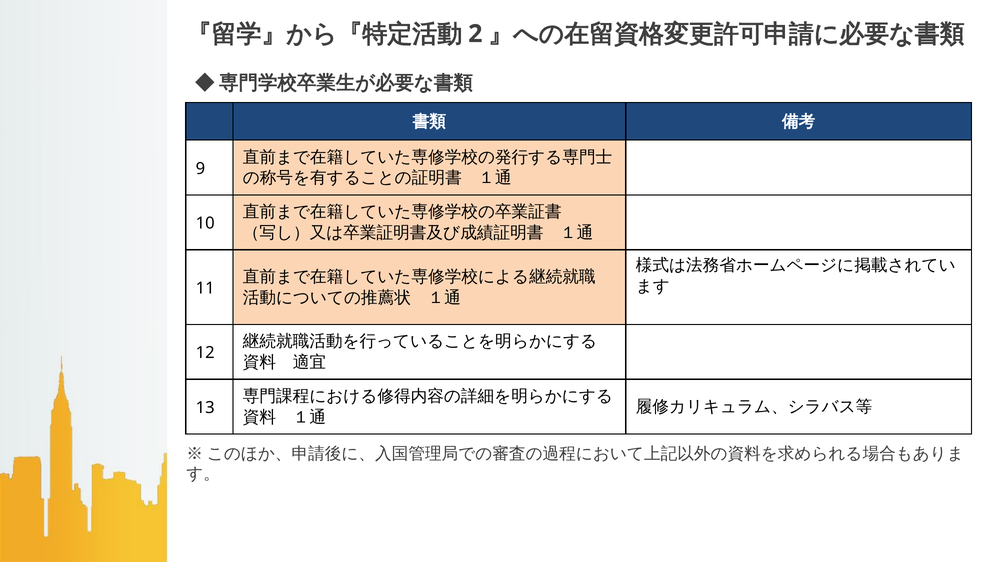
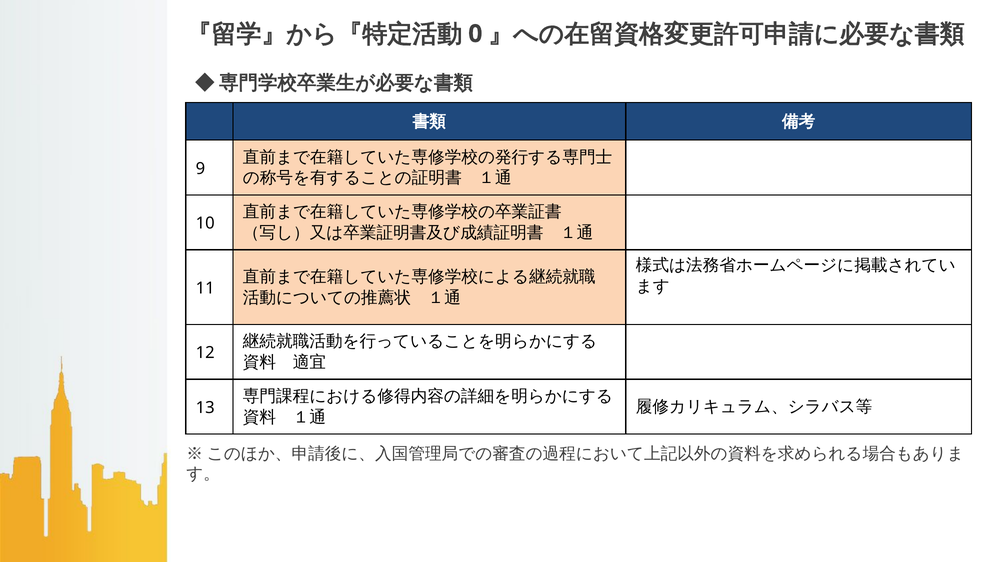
2: 2 -> 0
